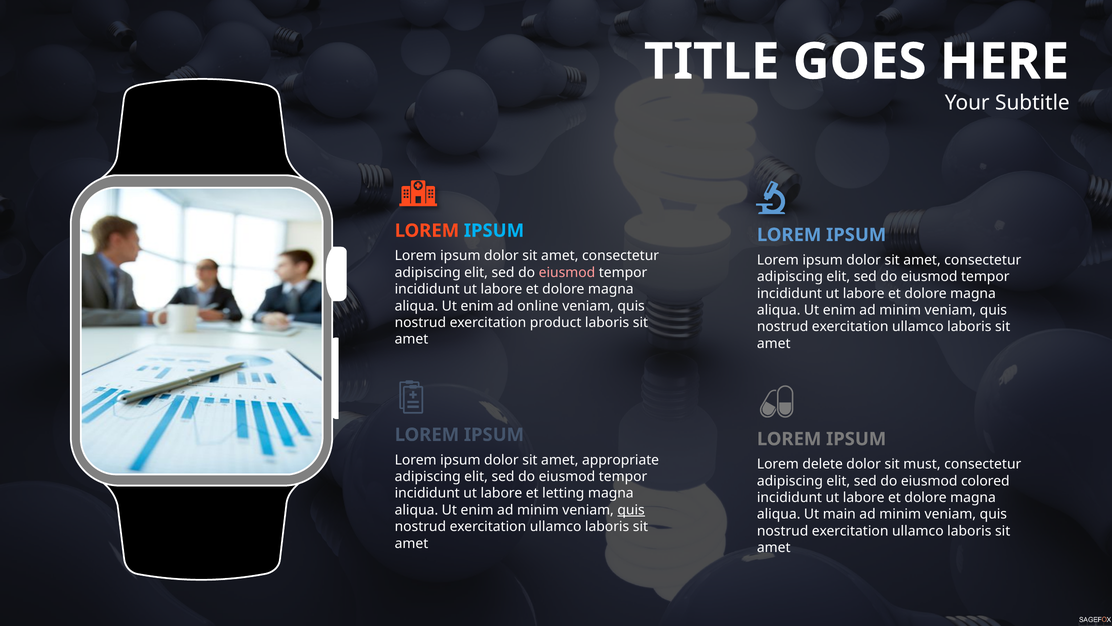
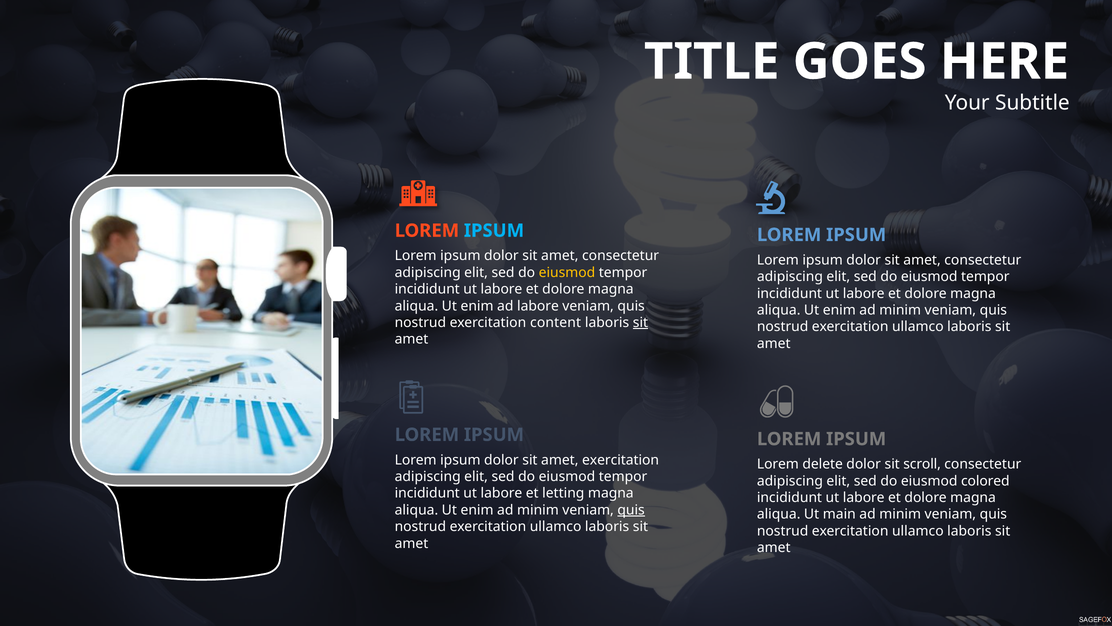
eiusmod at (567, 272) colour: pink -> yellow
ad online: online -> labore
product: product -> content
sit at (640, 322) underline: none -> present
amet appropriate: appropriate -> exercitation
must: must -> scroll
